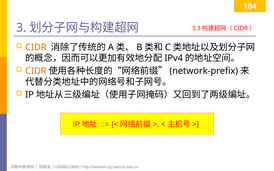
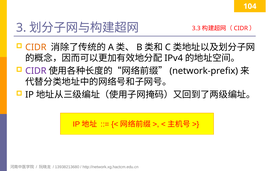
CIDR at (36, 71) colour: orange -> purple
